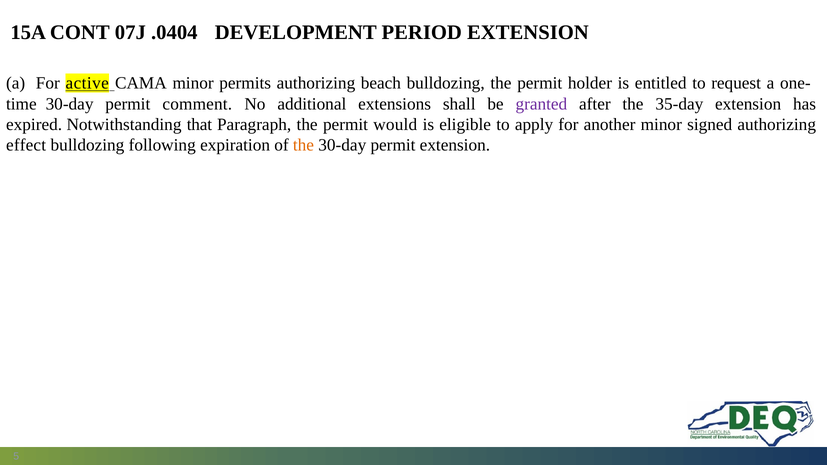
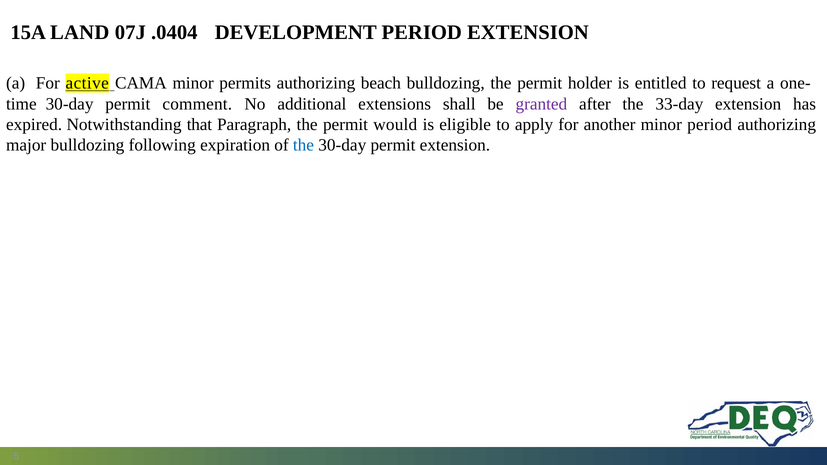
CONT: CONT -> LAND
35-day: 35-day -> 33-day
minor signed: signed -> period
effect: effect -> major
the at (303, 145) colour: orange -> blue
